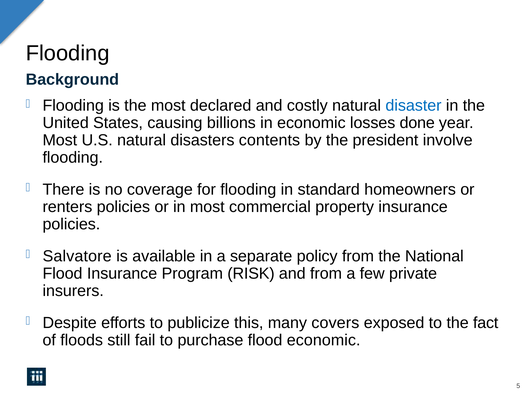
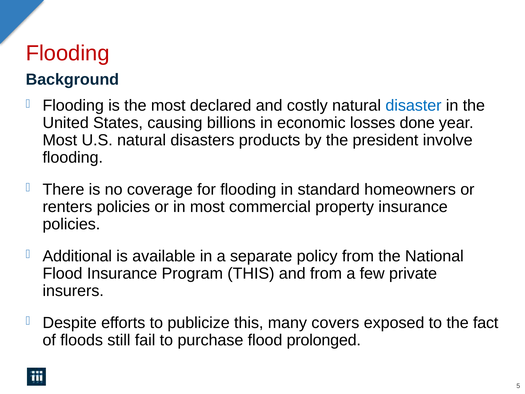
Flooding at (68, 53) colour: black -> red
contents: contents -> products
Salvatore: Salvatore -> Additional
Program RISK: RISK -> THIS
flood economic: economic -> prolonged
